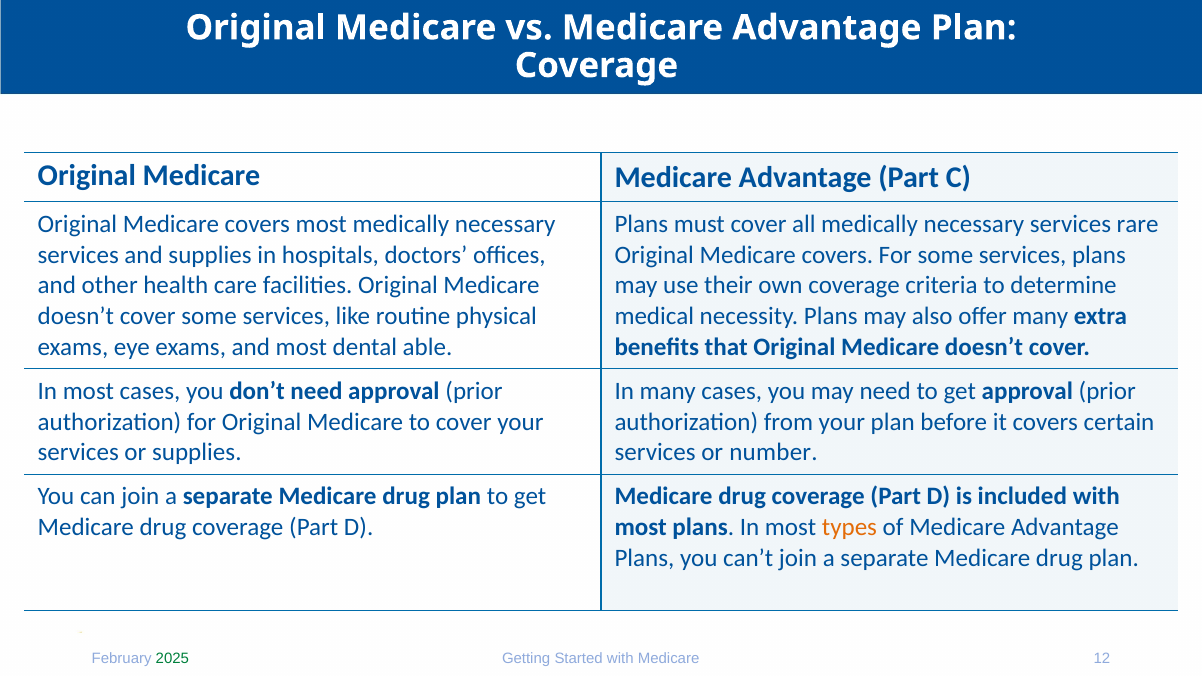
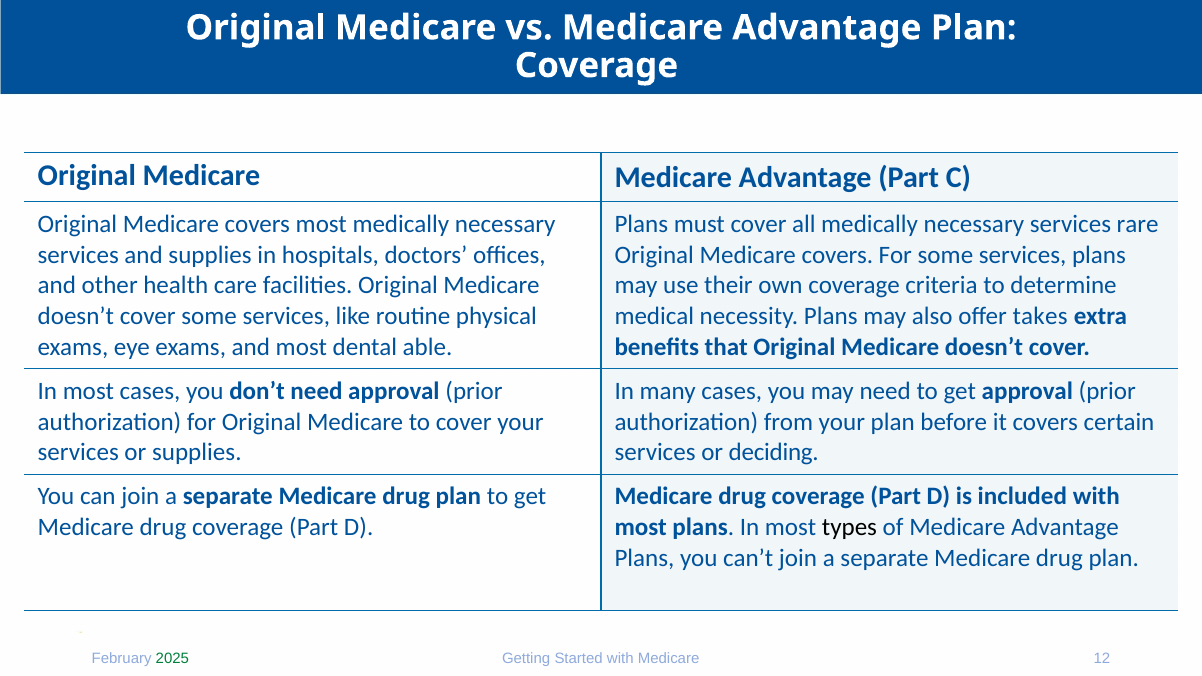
offer many: many -> takes
number: number -> deciding
types colour: orange -> black
